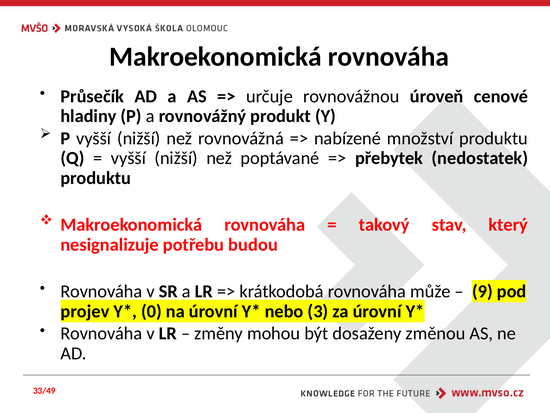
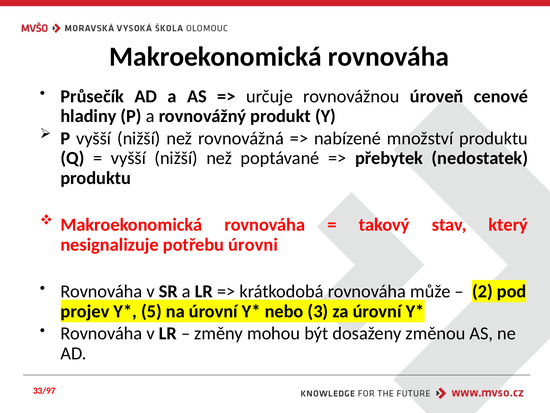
budou: budou -> úrovni
9: 9 -> 2
0: 0 -> 5
33/49: 33/49 -> 33/97
